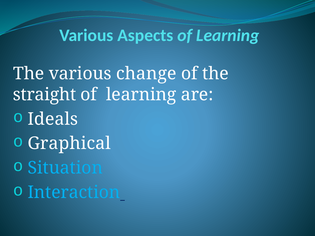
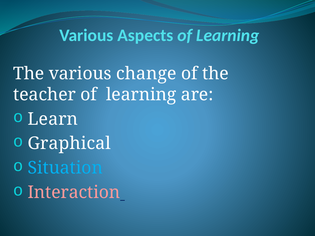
straight: straight -> teacher
Ideals: Ideals -> Learn
Interaction colour: light blue -> pink
